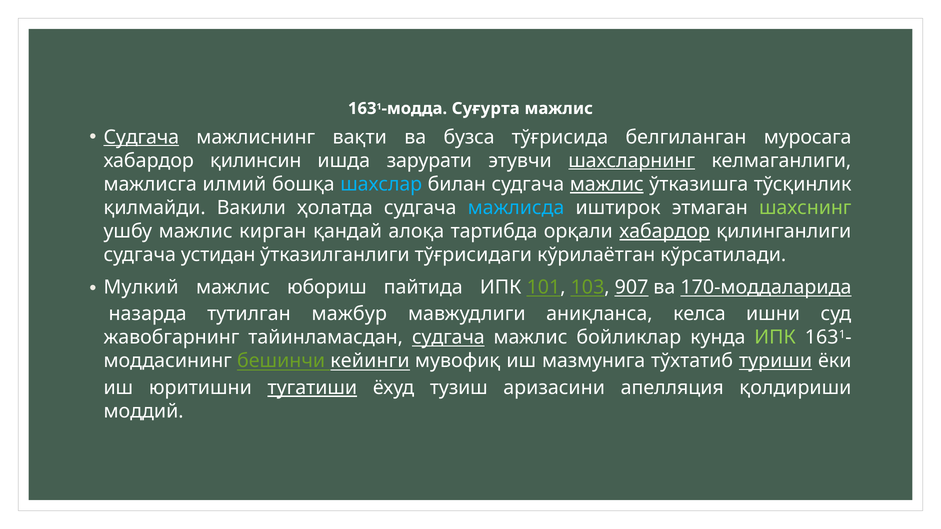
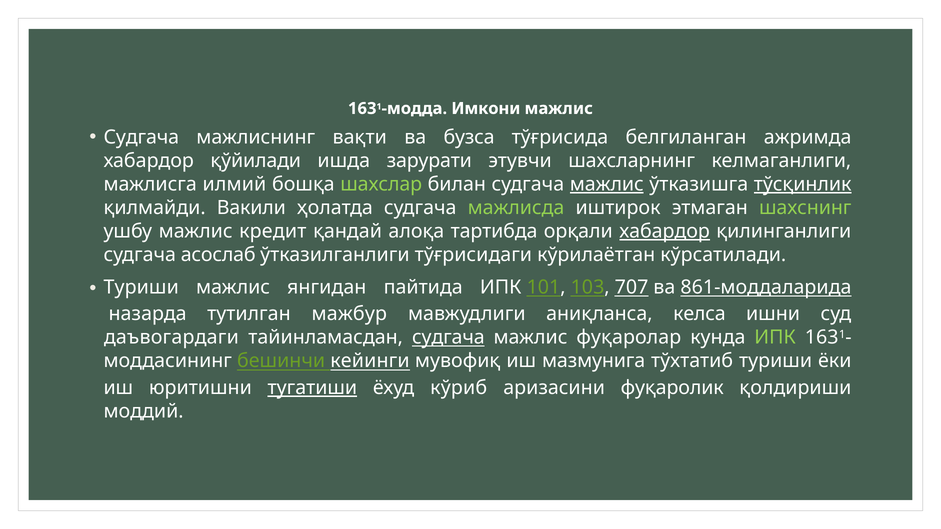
Суғурта: Суғурта -> Имкони
Судгача at (141, 137) underline: present -> none
муросага: муросага -> ажримда
қилинсин: қилинсин -> қўйилади
шахсларнинг underline: present -> none
шахслар colour: light blue -> light green
тўсқинлик underline: none -> present
мажлисда colour: light blue -> light green
кирган: кирган -> кредит
устидан: устидан -> асослаб
Мулкий at (141, 287): Мулкий -> Туриши
юбориш: юбориш -> янгидан
907: 907 -> 707
170-моддаларида: 170-моддаларида -> 861-моддаларида
жавобгарнинг: жавобгарнинг -> даъвогардаги
бойликлар: бойликлар -> фуқаролар
туриши at (776, 361) underline: present -> none
тузиш: тузиш -> кўриб
апелляция: апелляция -> фуқаролик
